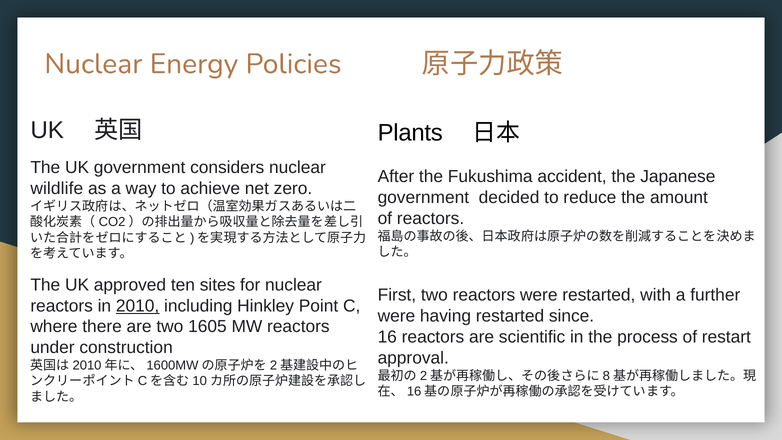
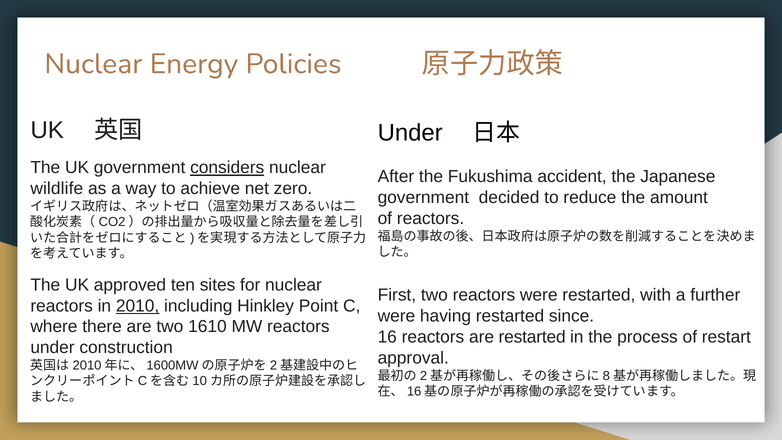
Plants at (410, 133): Plants -> Under
considers underline: none -> present
1605: 1605 -> 1610
are scientific: scientific -> restarted
